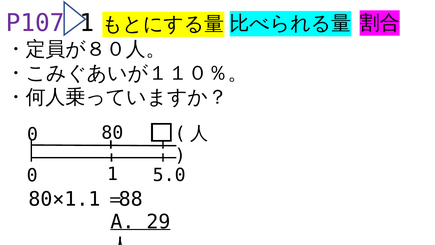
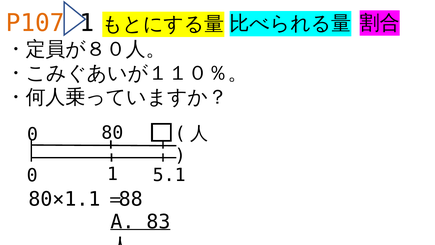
P107 colour: purple -> orange
5.0: 5.0 -> 5.1
29: 29 -> 83
